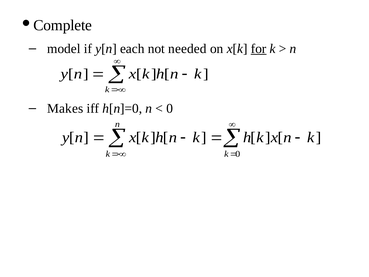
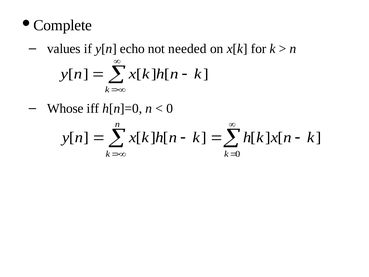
model: model -> values
each: each -> echo
for underline: present -> none
Makes: Makes -> Whose
